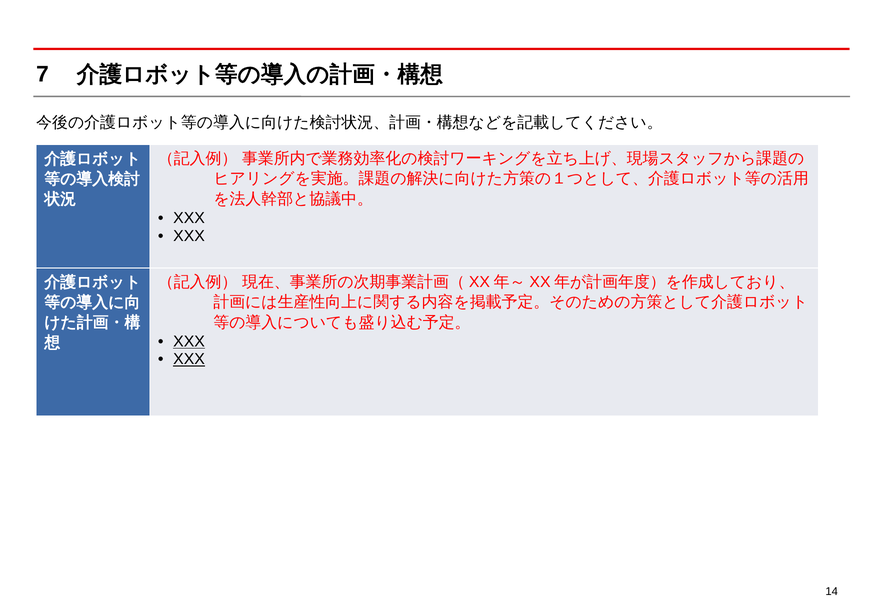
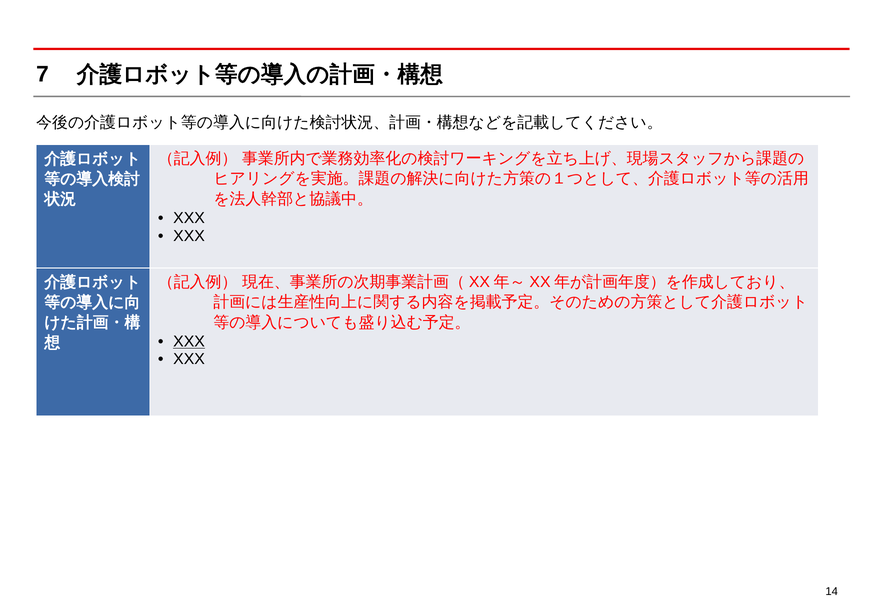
XXX at (189, 359) underline: present -> none
